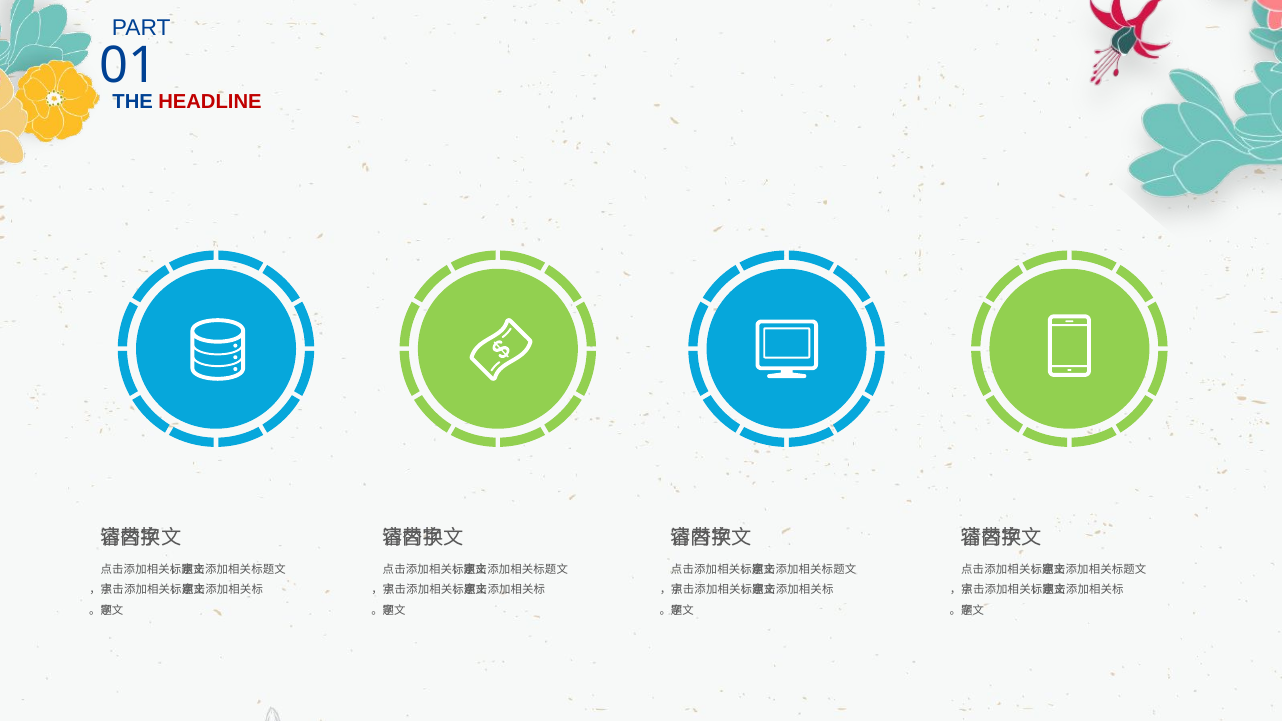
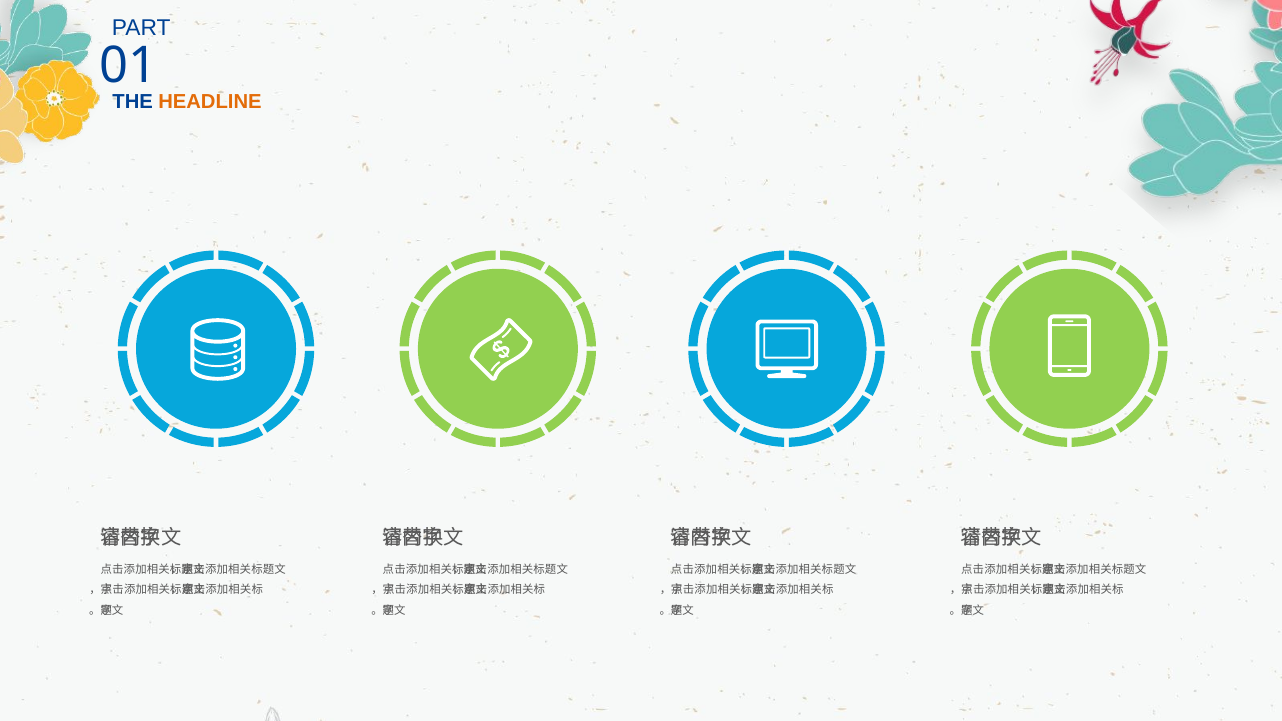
HEADLINE colour: red -> orange
